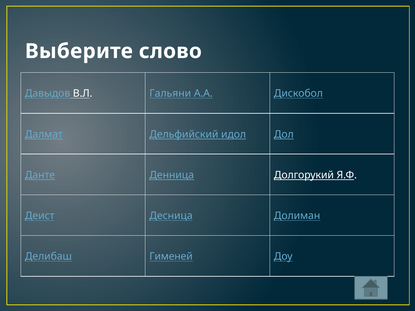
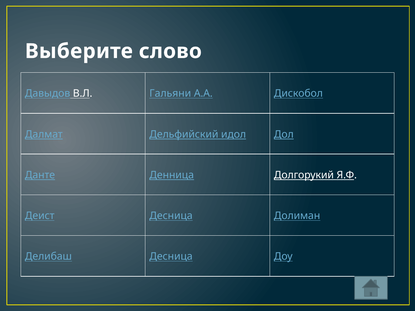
Делибаш Гименей: Гименей -> Десница
